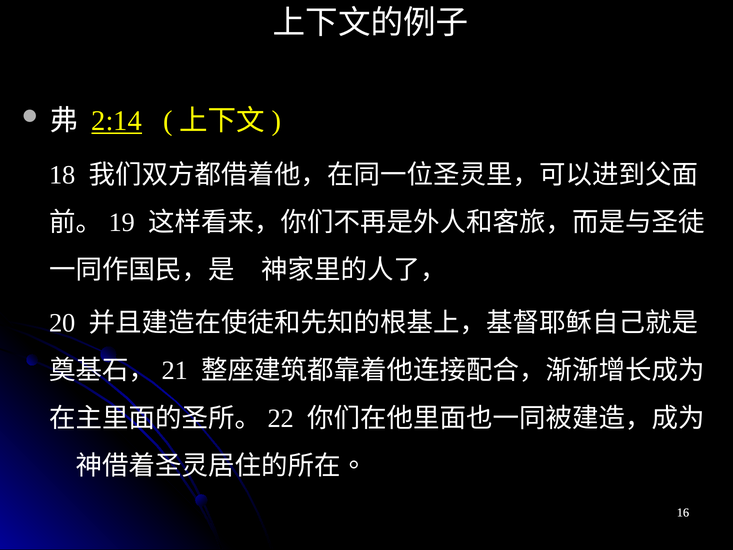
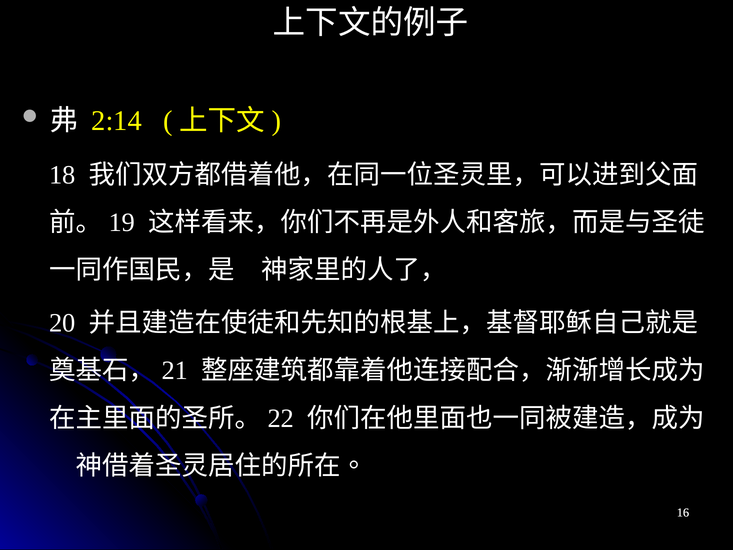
2:14 underline: present -> none
